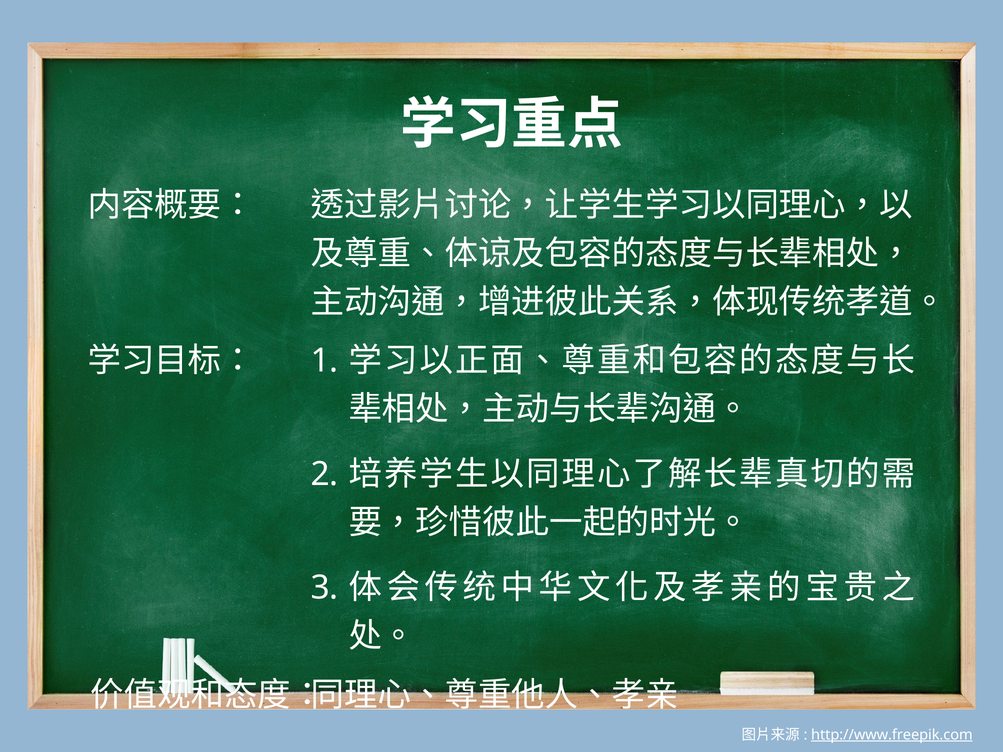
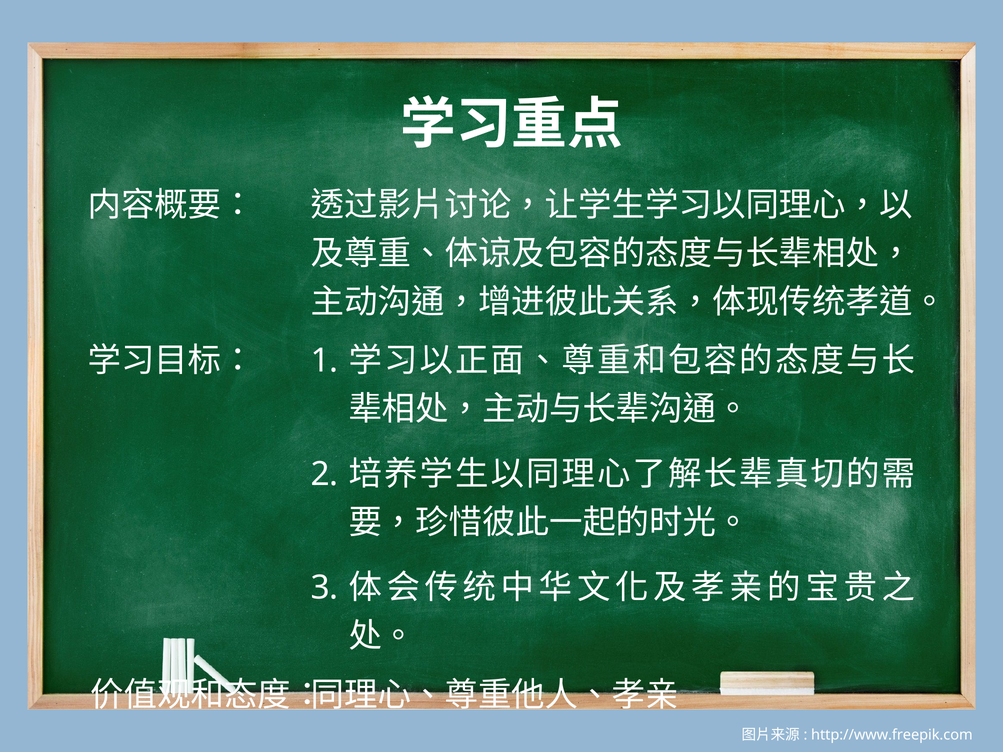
http://www.freepik.com underline: present -> none
